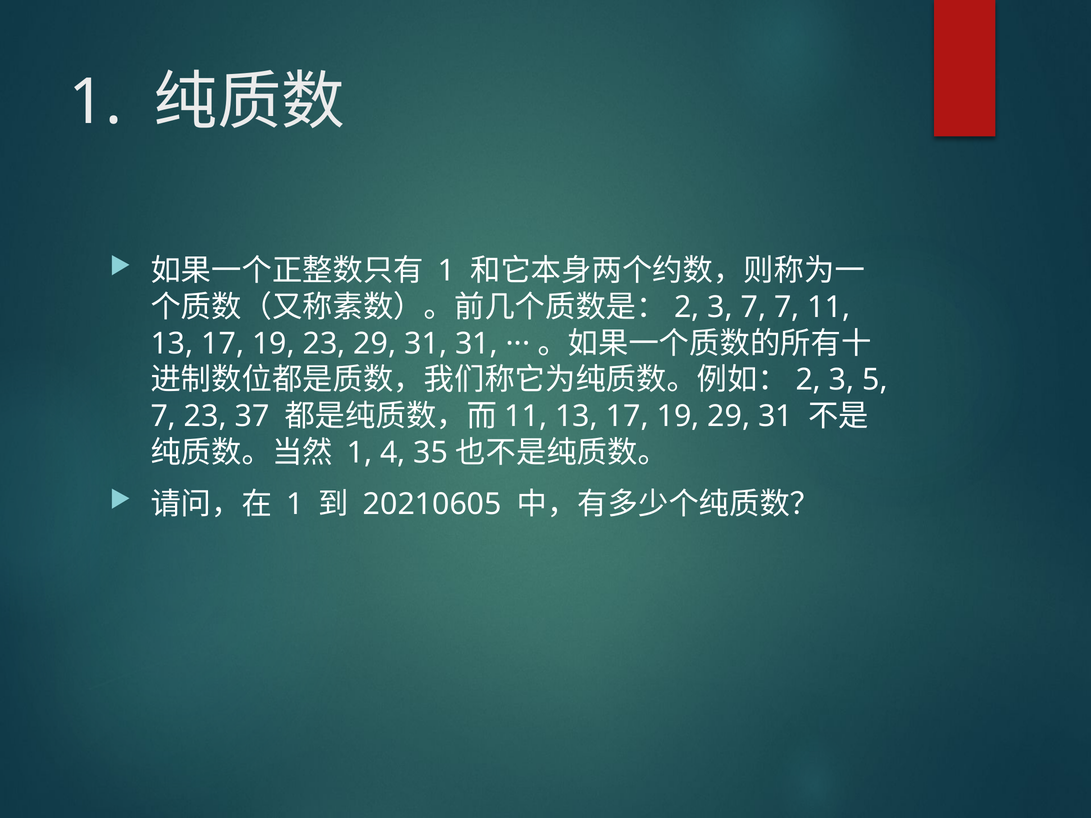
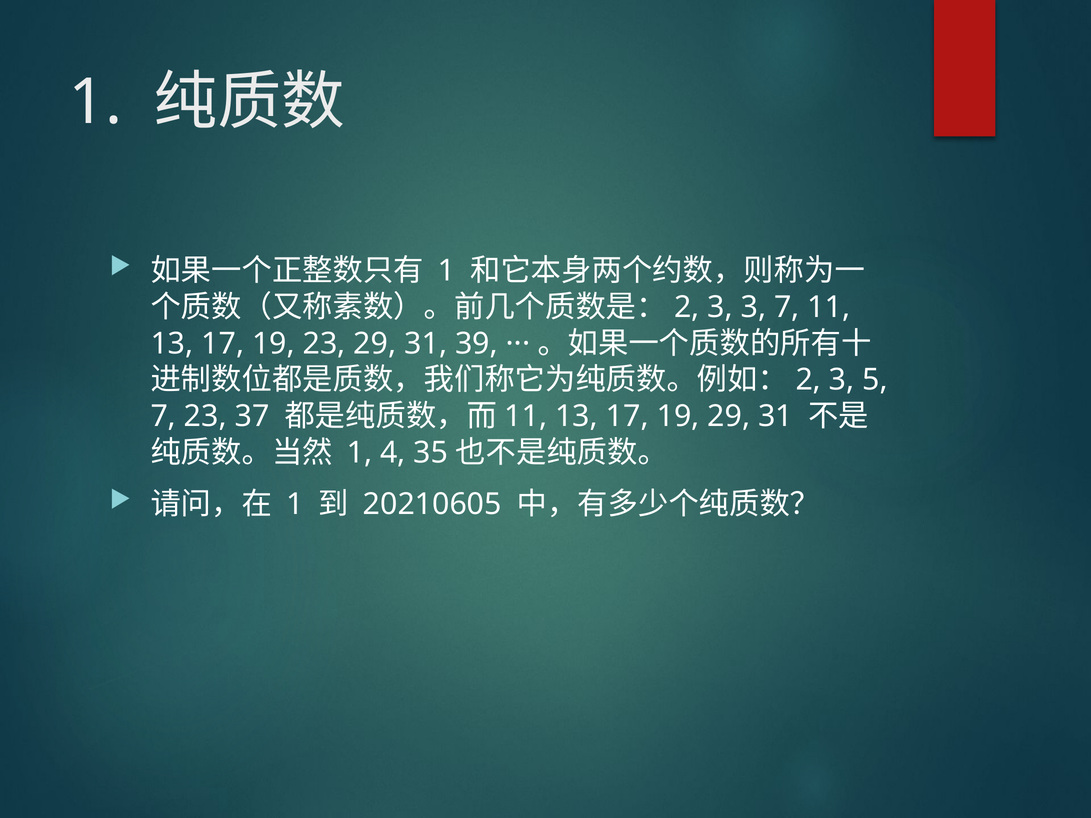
3 7: 7 -> 3
31 31: 31 -> 39
